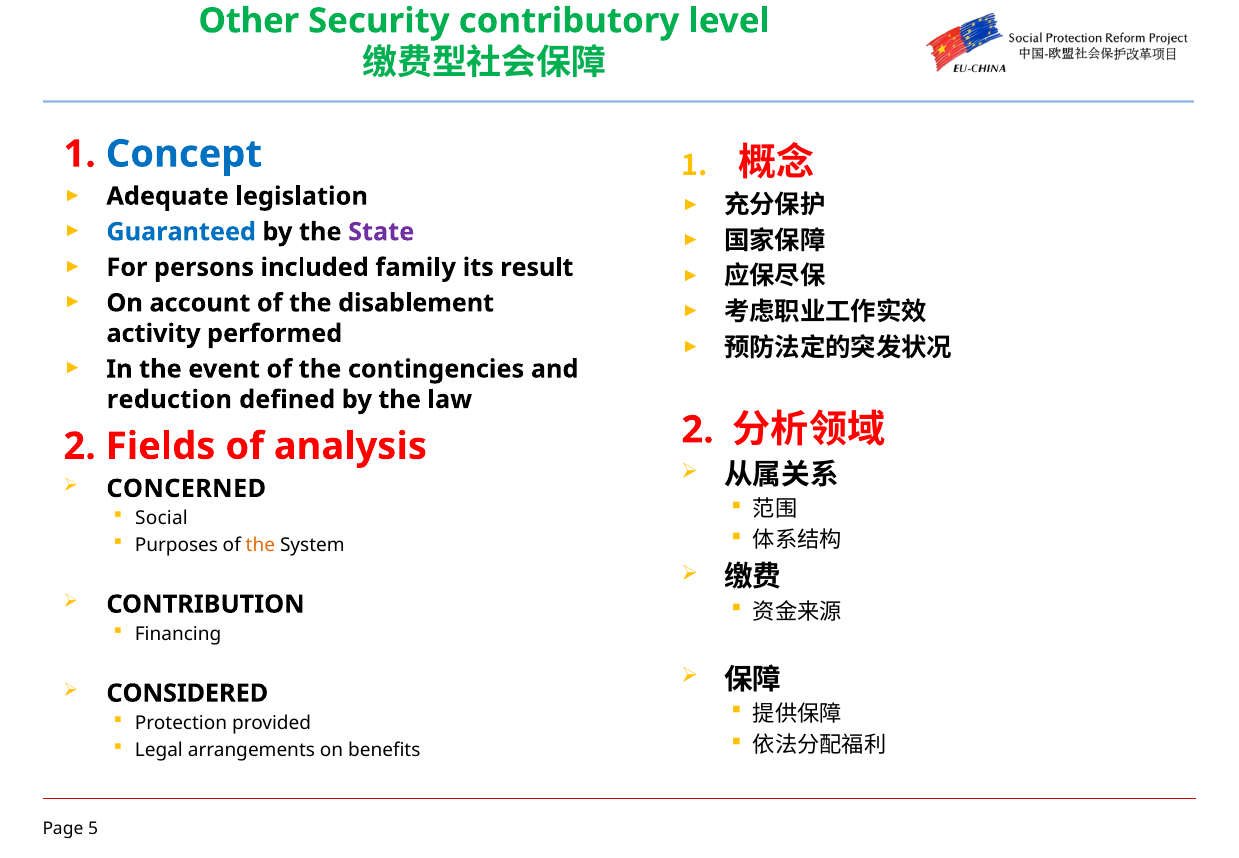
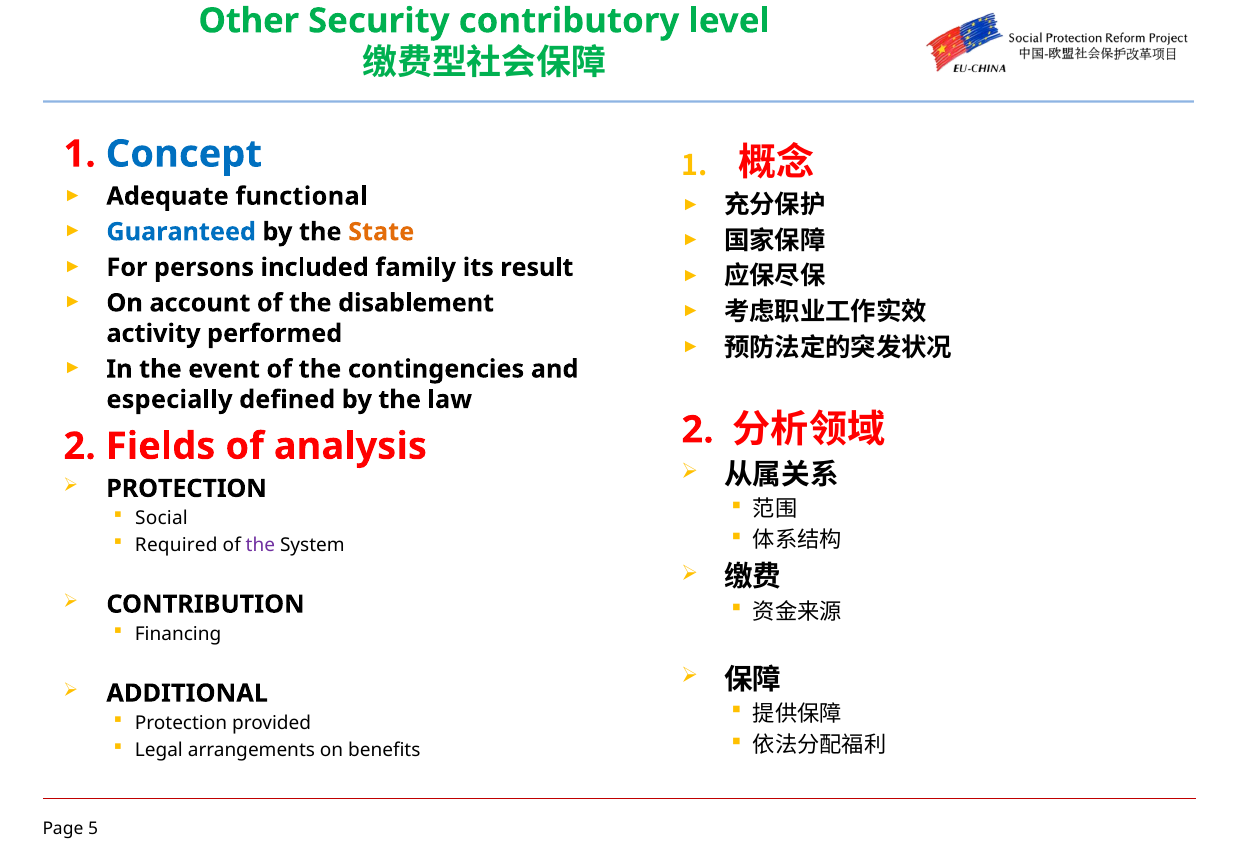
legislation: legislation -> functional
State colour: purple -> orange
reduction: reduction -> especially
CONCERNED at (186, 488): CONCERNED -> PROTECTION
Purposes: Purposes -> Required
the at (260, 545) colour: orange -> purple
CONSIDERED: CONSIDERED -> ADDITIONAL
